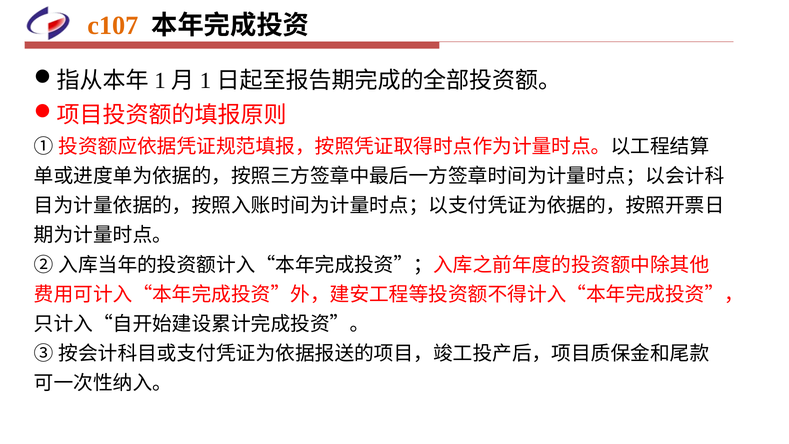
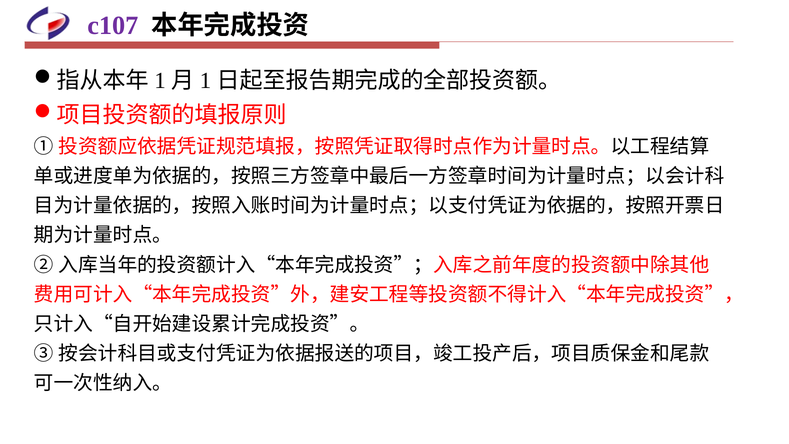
c107 colour: orange -> purple
